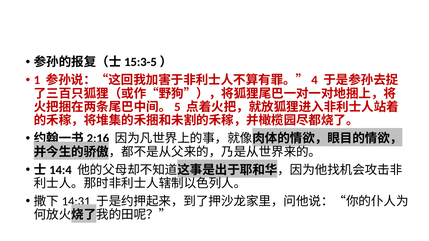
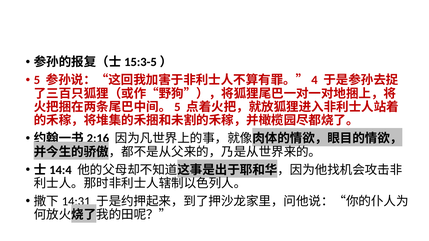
1: 1 -> 5
